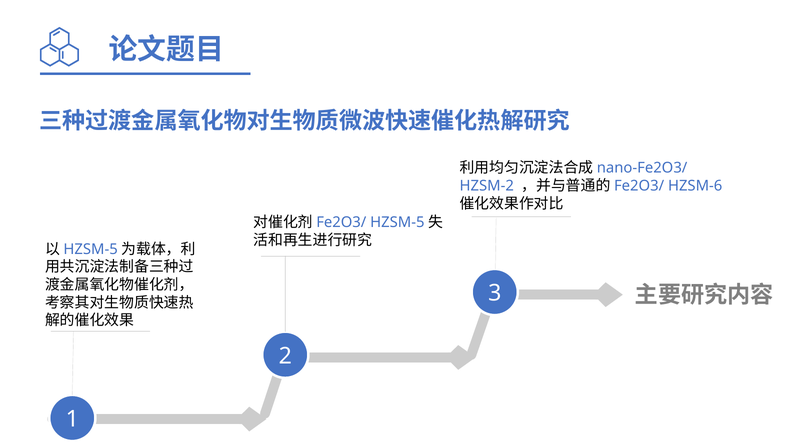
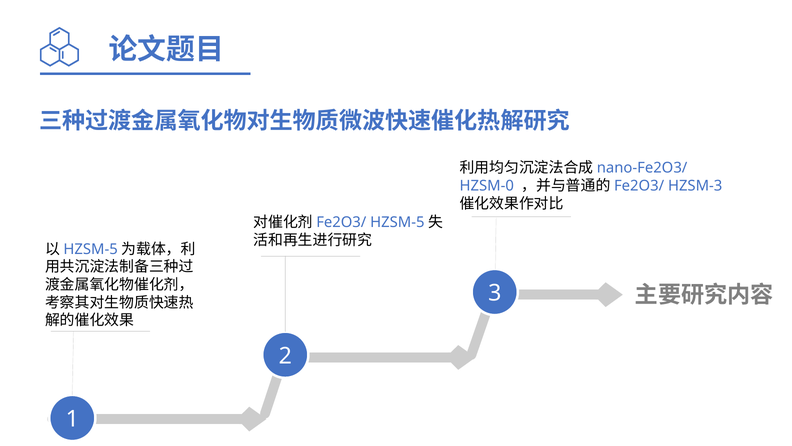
HZSM-2: HZSM-2 -> HZSM-0
HZSM-6: HZSM-6 -> HZSM-3
